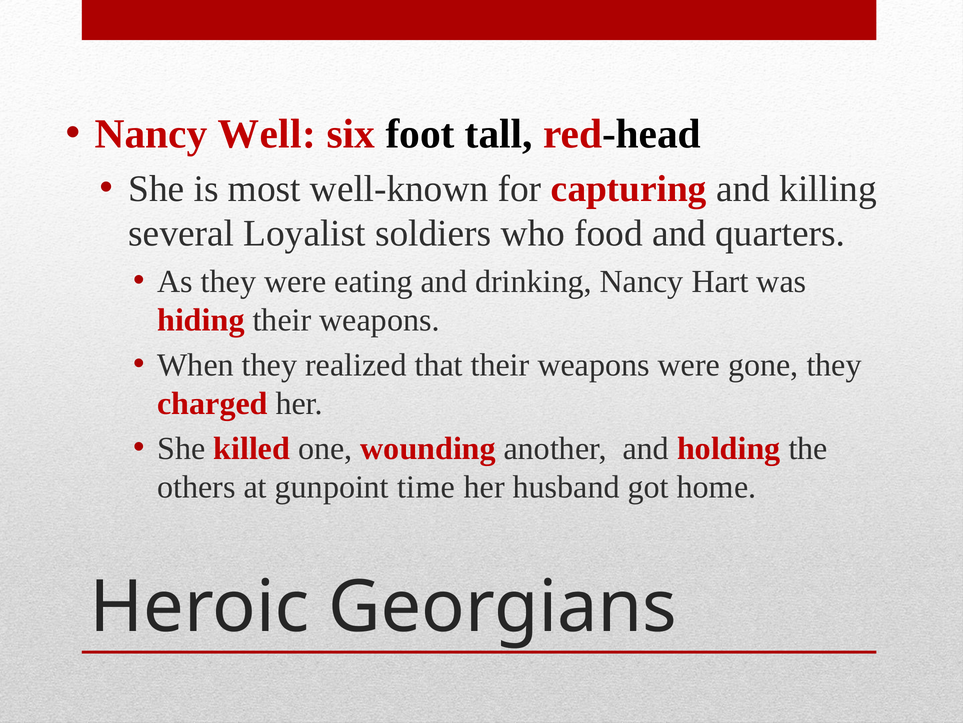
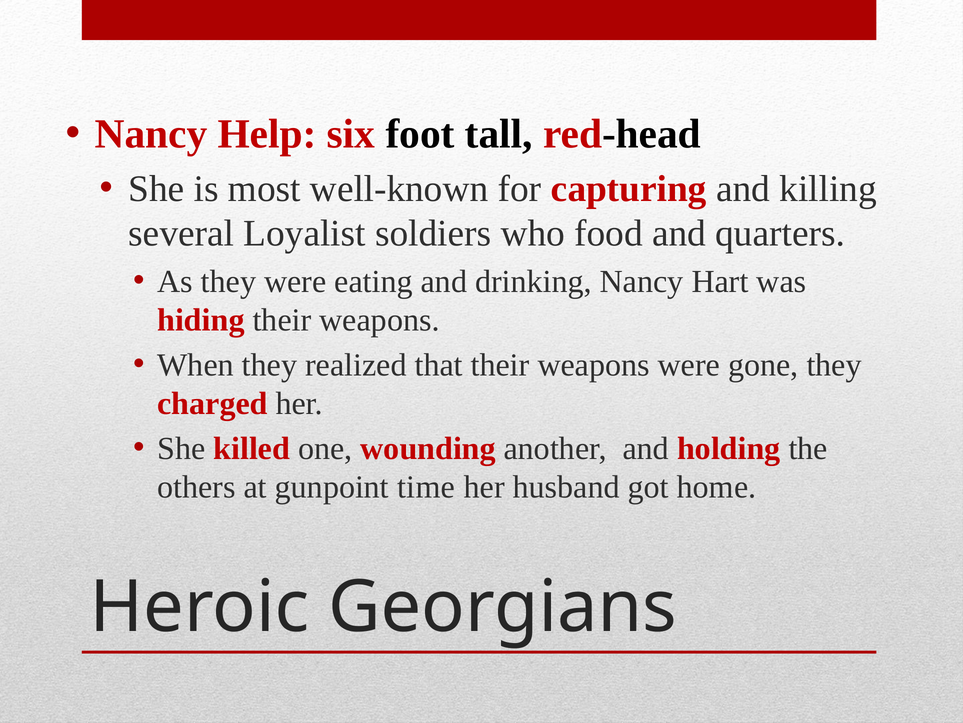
Well: Well -> Help
